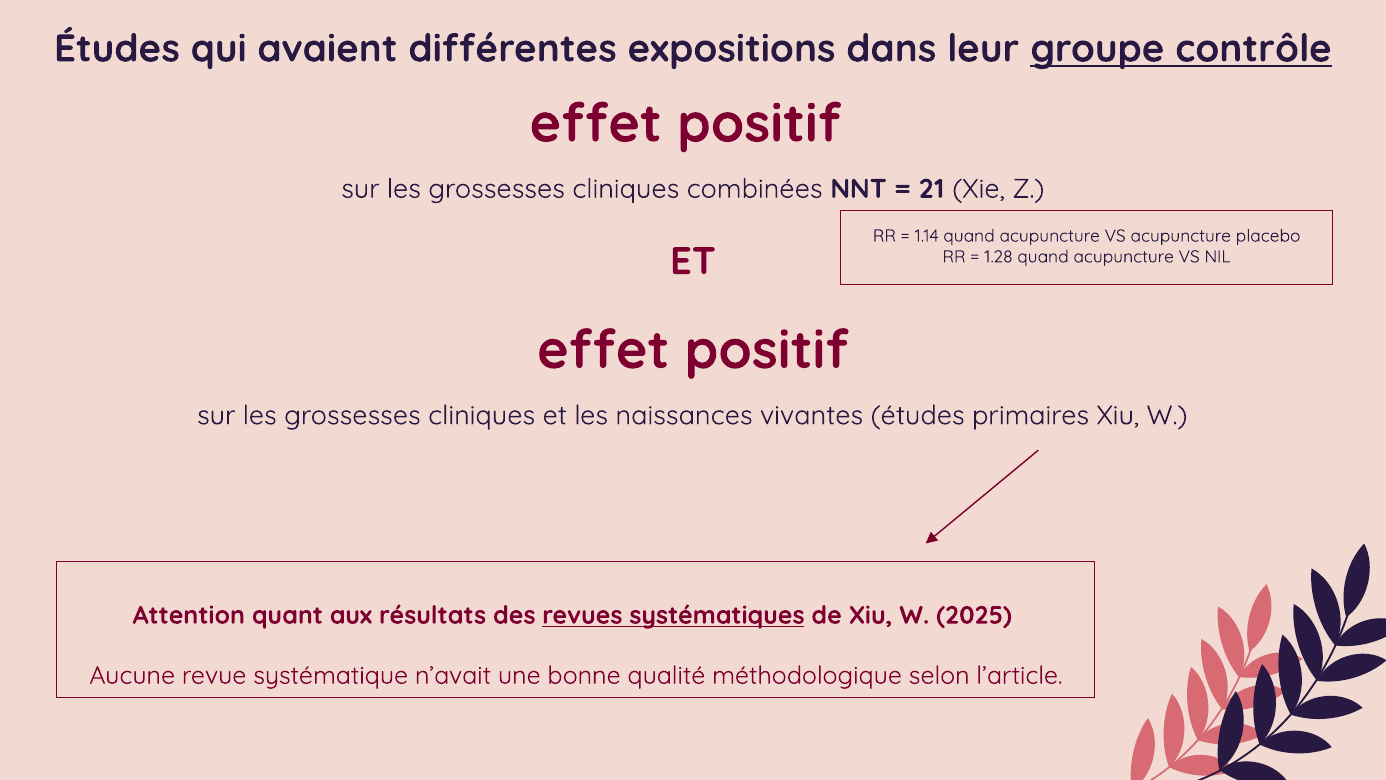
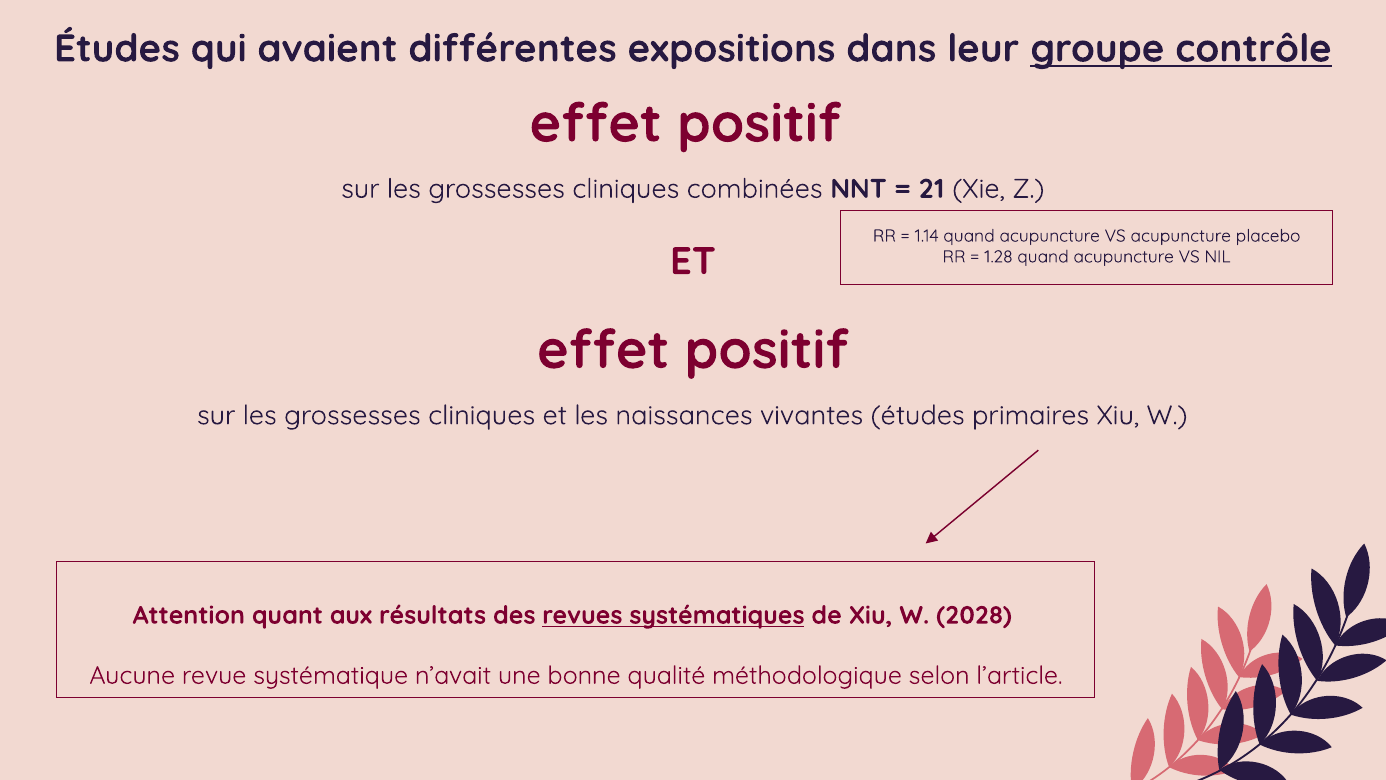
2025: 2025 -> 2028
